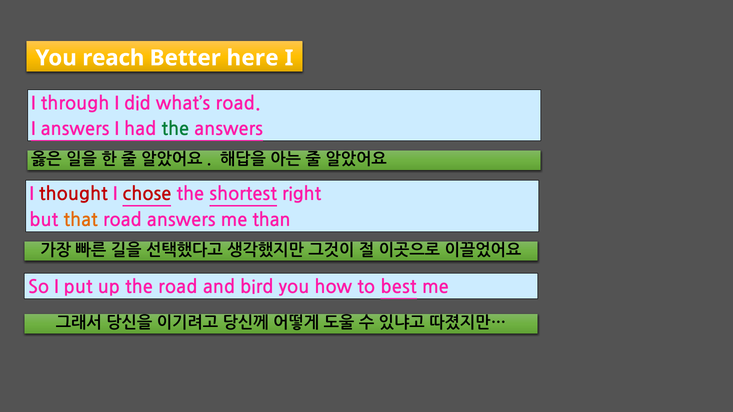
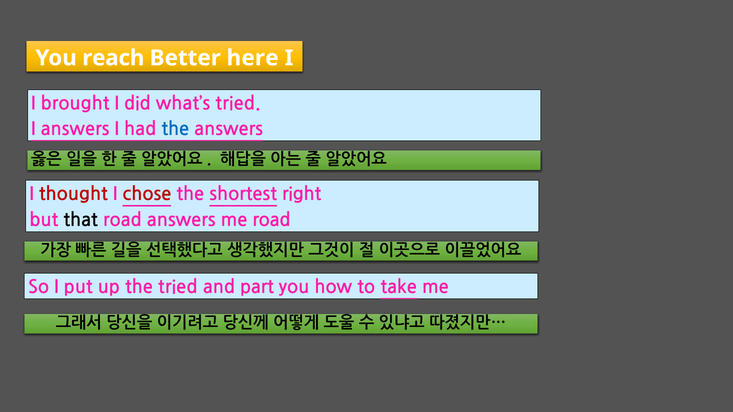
through: through -> brought
what’s road: road -> tried
the at (175, 129) colour: green -> blue
that colour: orange -> black
me than: than -> road
the road: road -> tried
bird: bird -> part
best: best -> take
